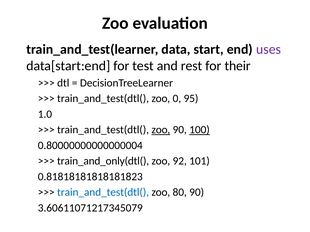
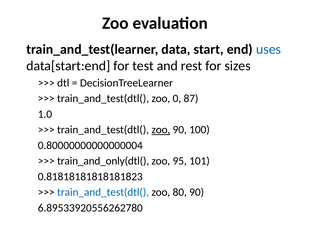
uses colour: purple -> blue
their: their -> sizes
95: 95 -> 87
100 underline: present -> none
92: 92 -> 95
3.60611071217345079: 3.60611071217345079 -> 6.89533920556262780
